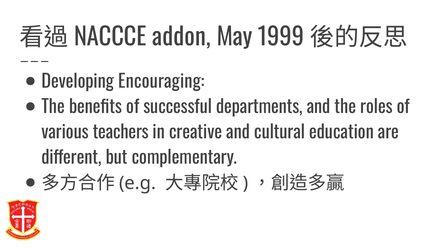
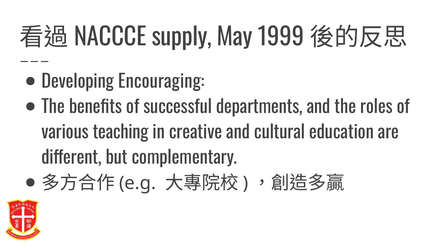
addon: addon -> supply
teachers: teachers -> teaching
